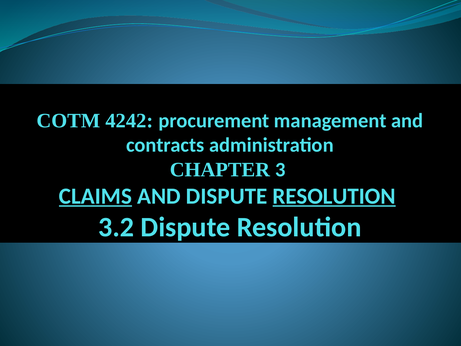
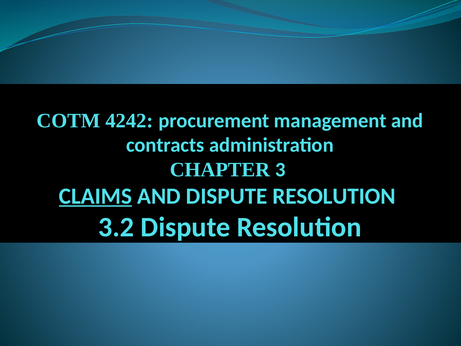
RESOLUTION at (334, 196) underline: present -> none
